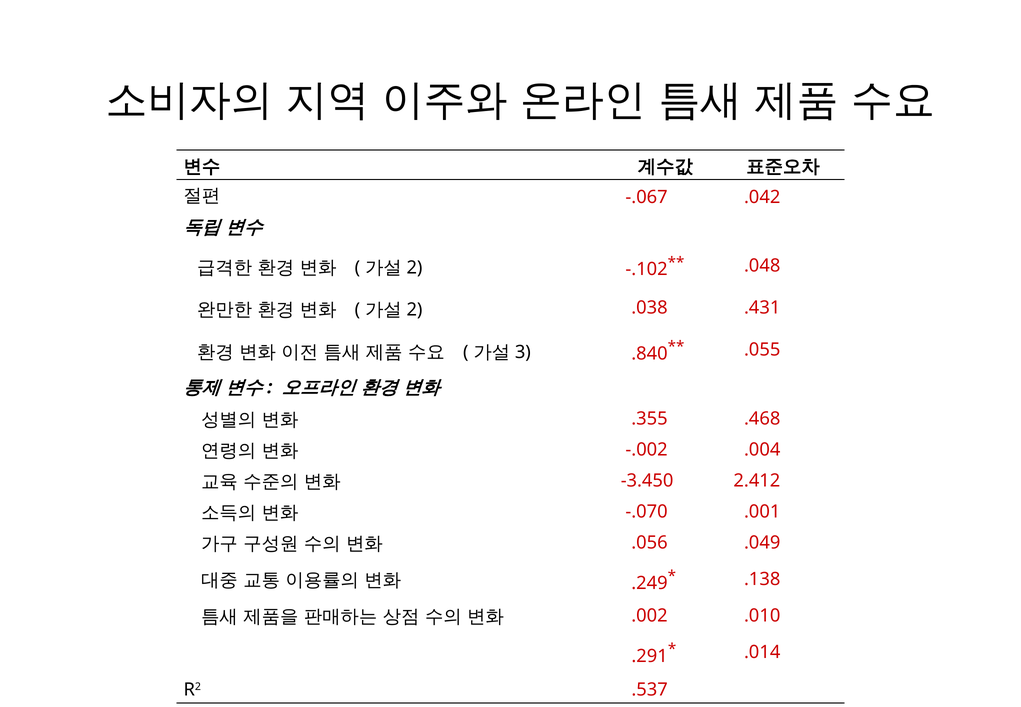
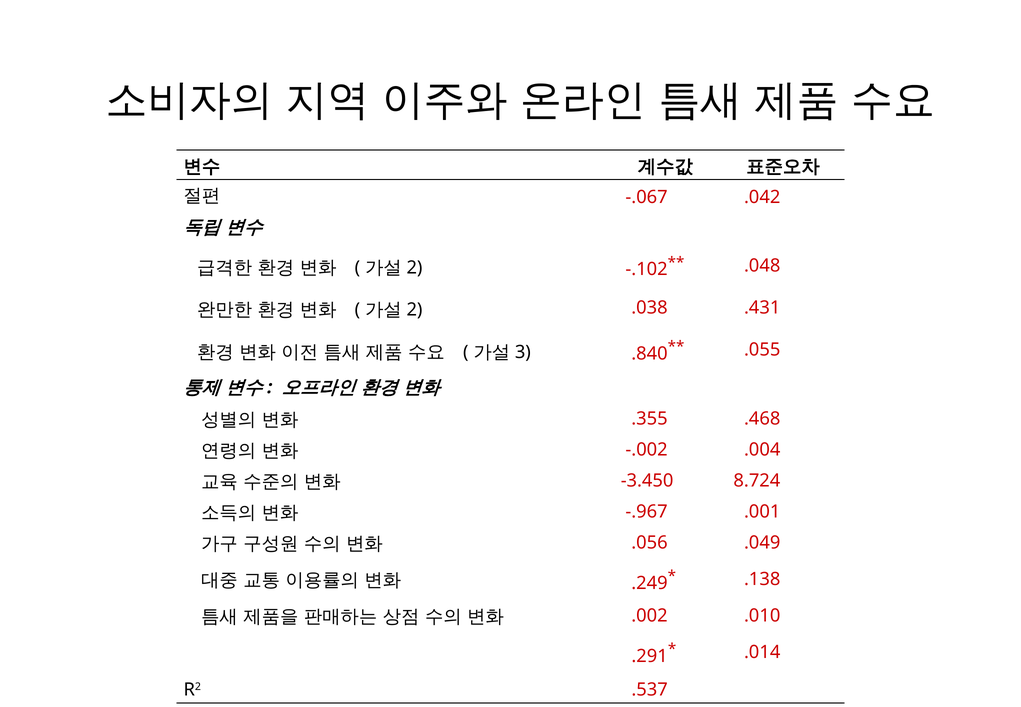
2.412: 2.412 -> 8.724
-.070: -.070 -> -.967
